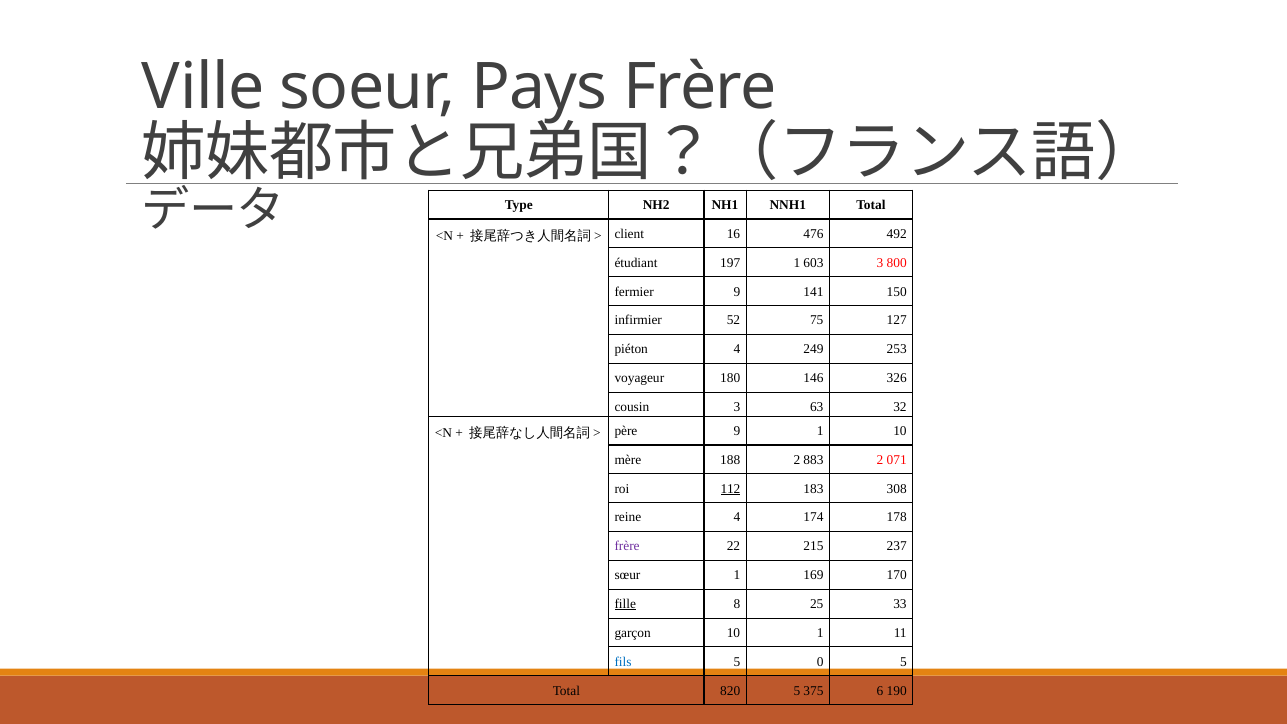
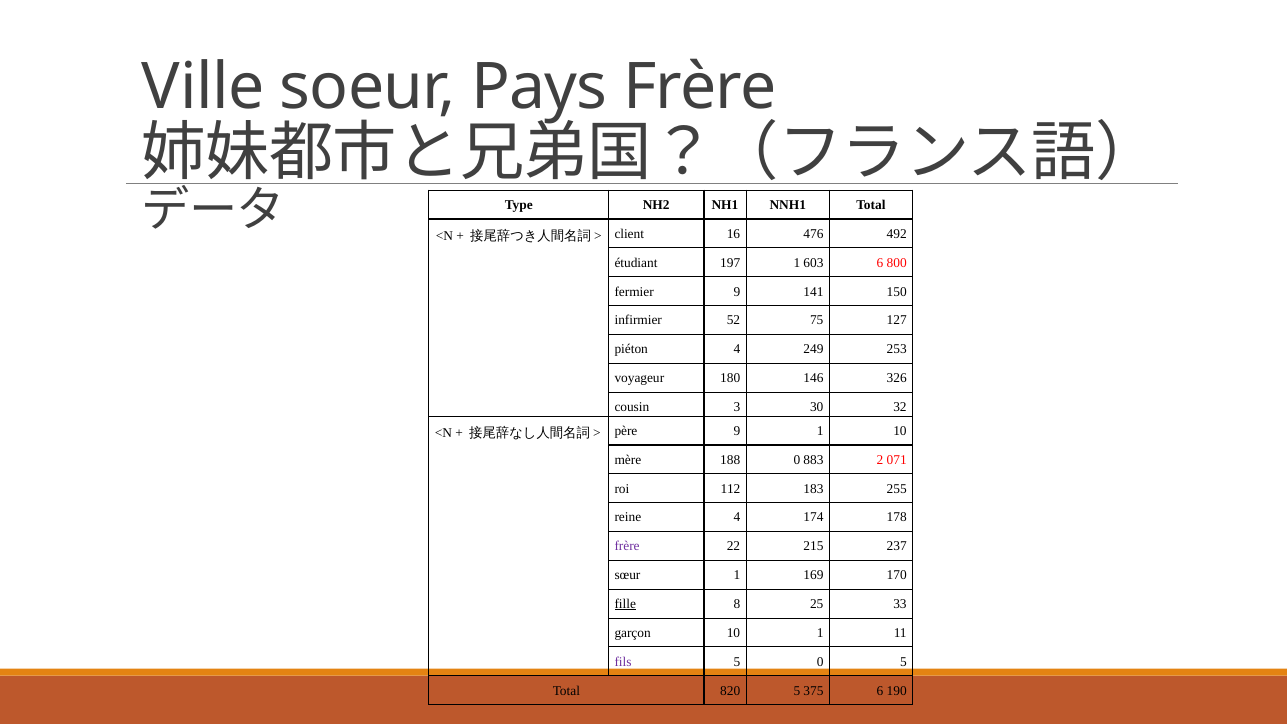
603 3: 3 -> 6
63: 63 -> 30
188 2: 2 -> 0
112 underline: present -> none
308: 308 -> 255
fils colour: blue -> purple
